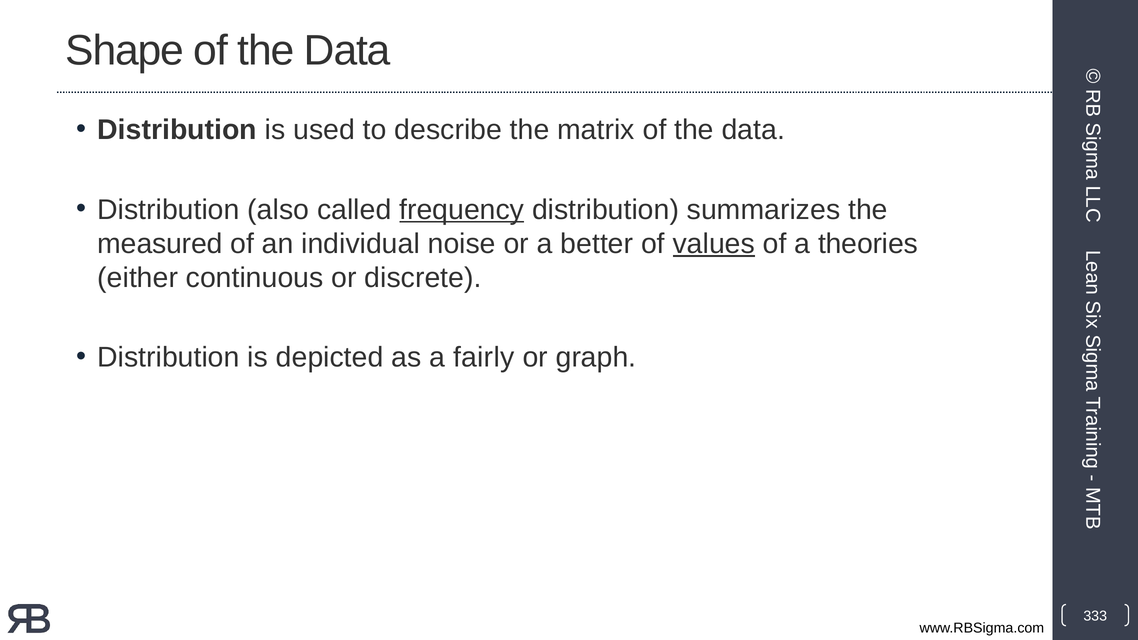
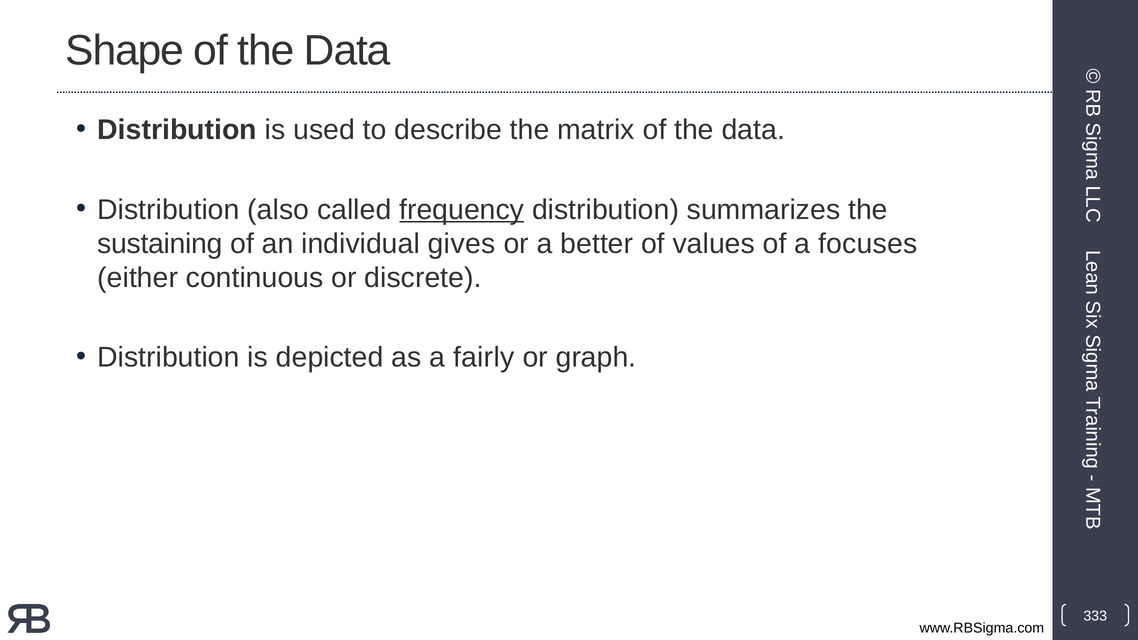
measured: measured -> sustaining
noise: noise -> gives
values underline: present -> none
theories: theories -> focuses
